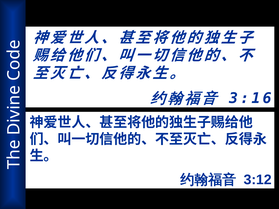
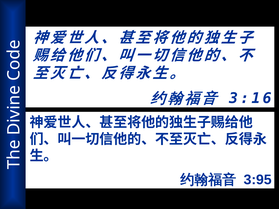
3:12: 3:12 -> 3:95
